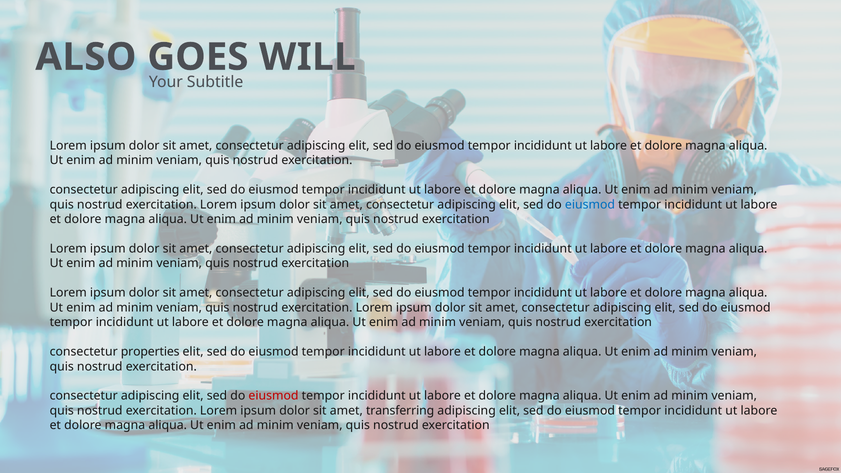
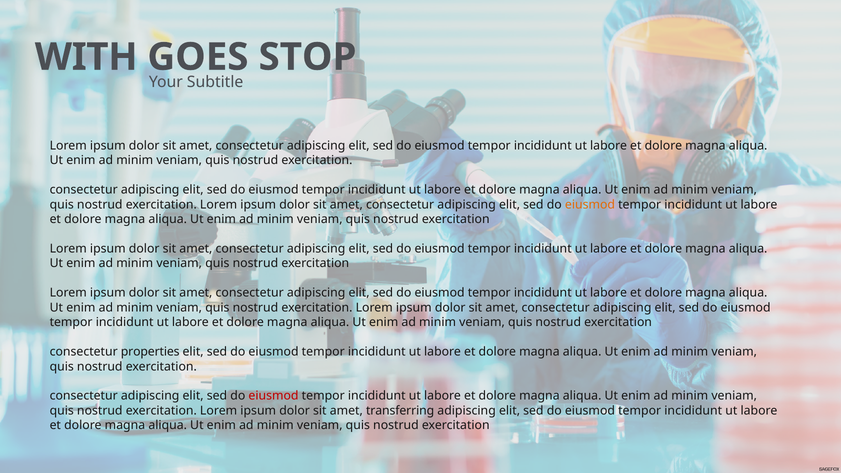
ALSO: ALSO -> WITH
WILL: WILL -> STOP
eiusmod at (590, 205) colour: blue -> orange
